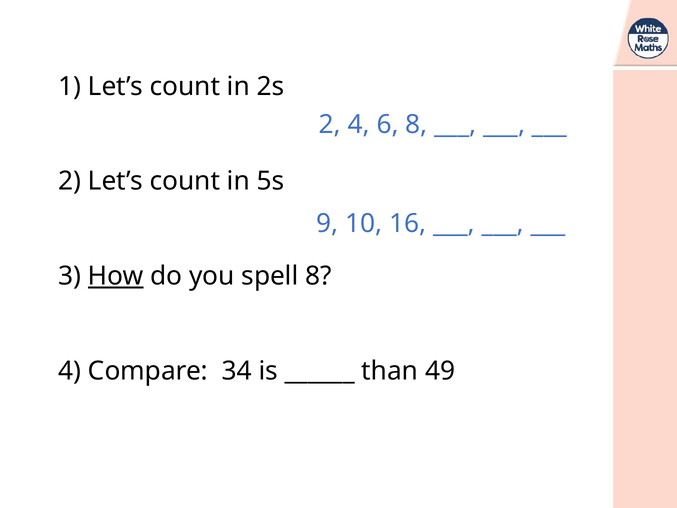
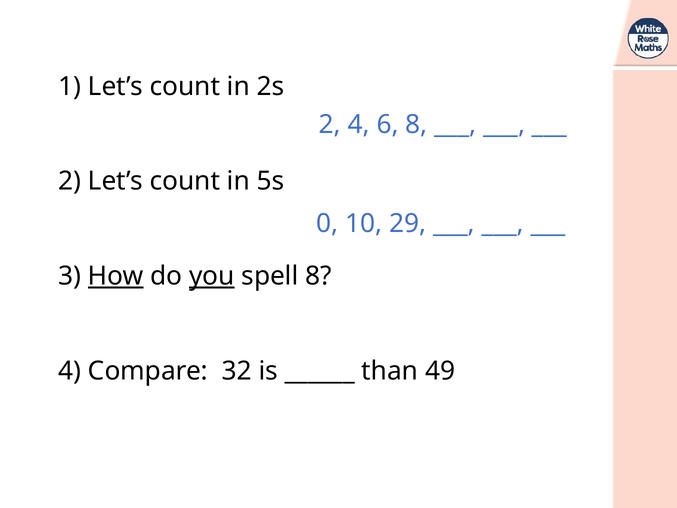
9: 9 -> 0
16: 16 -> 29
you underline: none -> present
34: 34 -> 32
